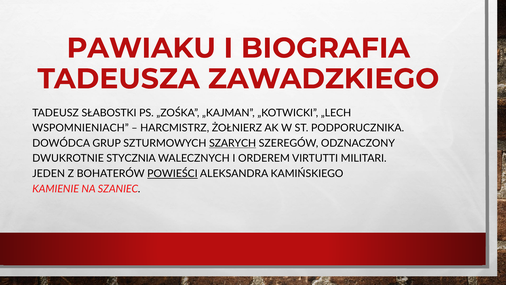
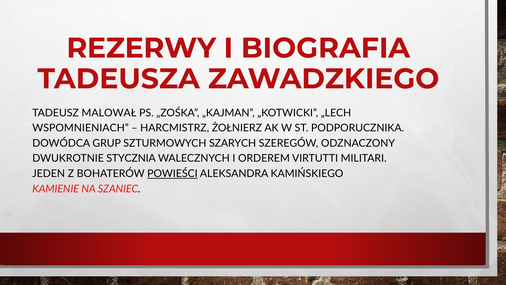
PAWIAKU: PAWIAKU -> REZERWY
SŁABOSTKI: SŁABOSTKI -> MALOWAŁ
SZARYCH underline: present -> none
